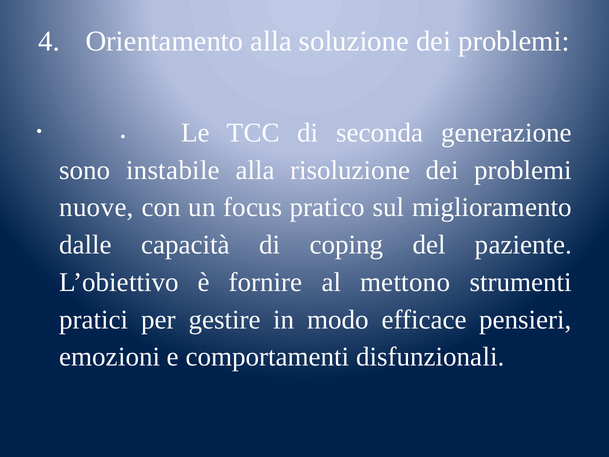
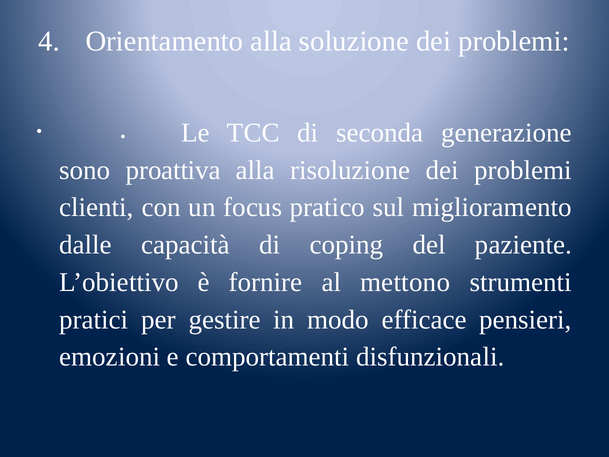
instabile: instabile -> proattiva
nuove: nuove -> clienti
